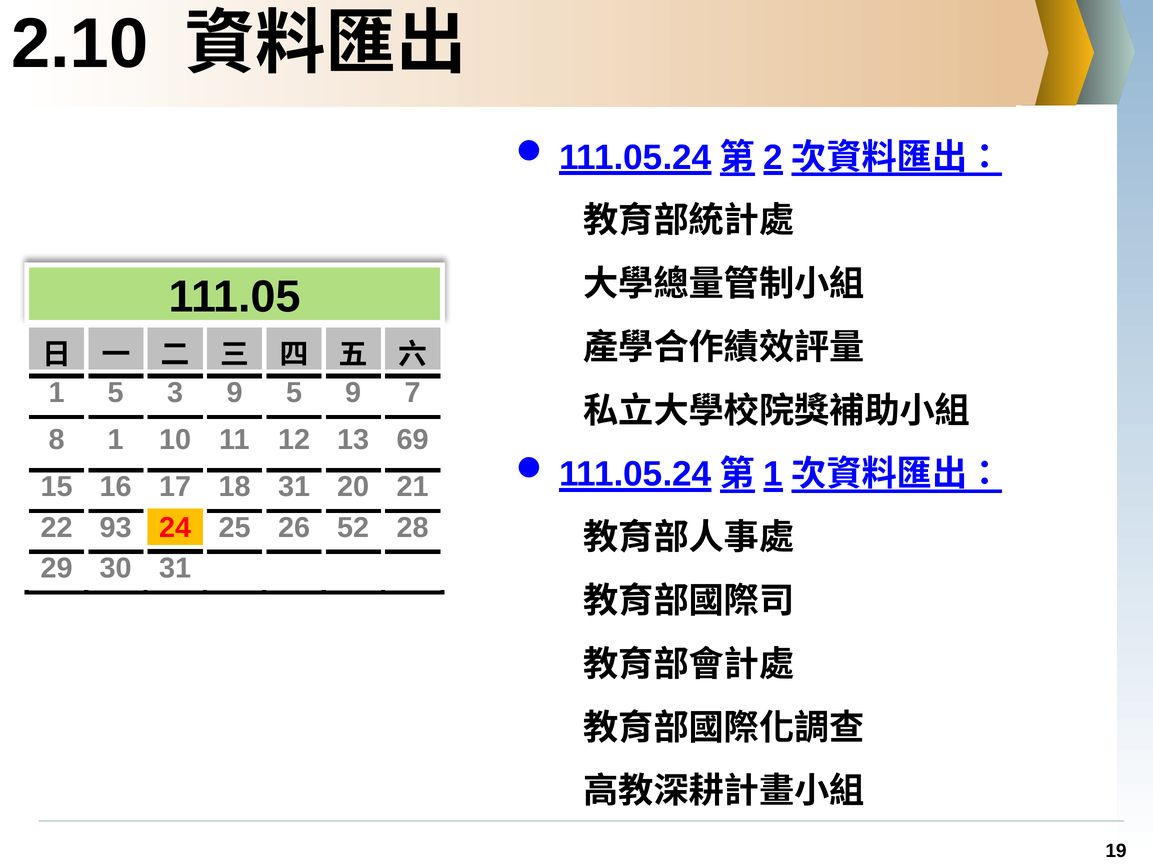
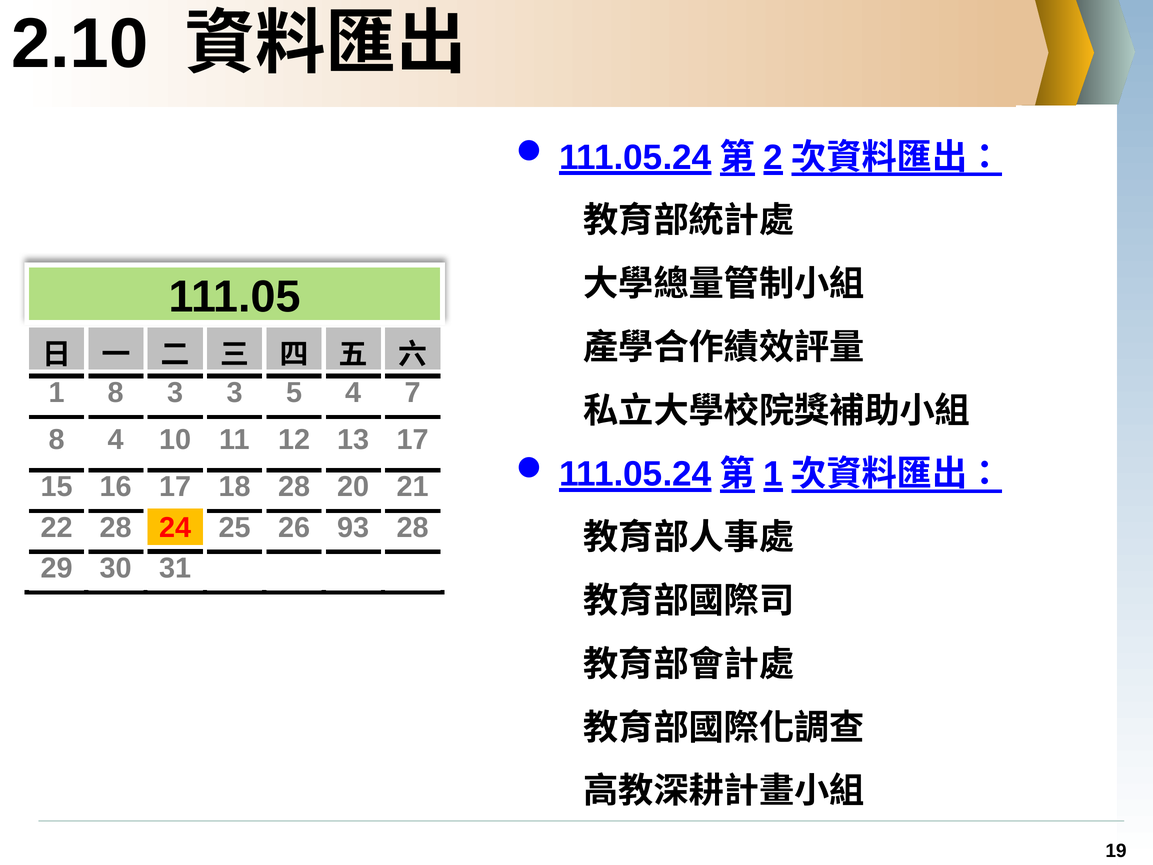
1 5: 5 -> 8
3 9: 9 -> 3
5 9: 9 -> 4
8 1: 1 -> 4
13 69: 69 -> 17
18 31: 31 -> 28
22 93: 93 -> 28
52: 52 -> 93
